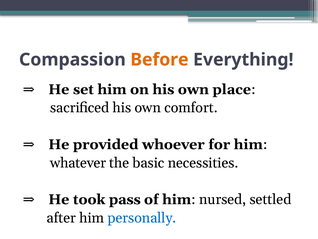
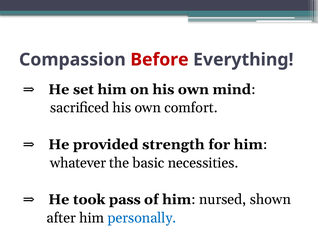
Before colour: orange -> red
place: place -> mind
whoever: whoever -> strength
settled: settled -> shown
